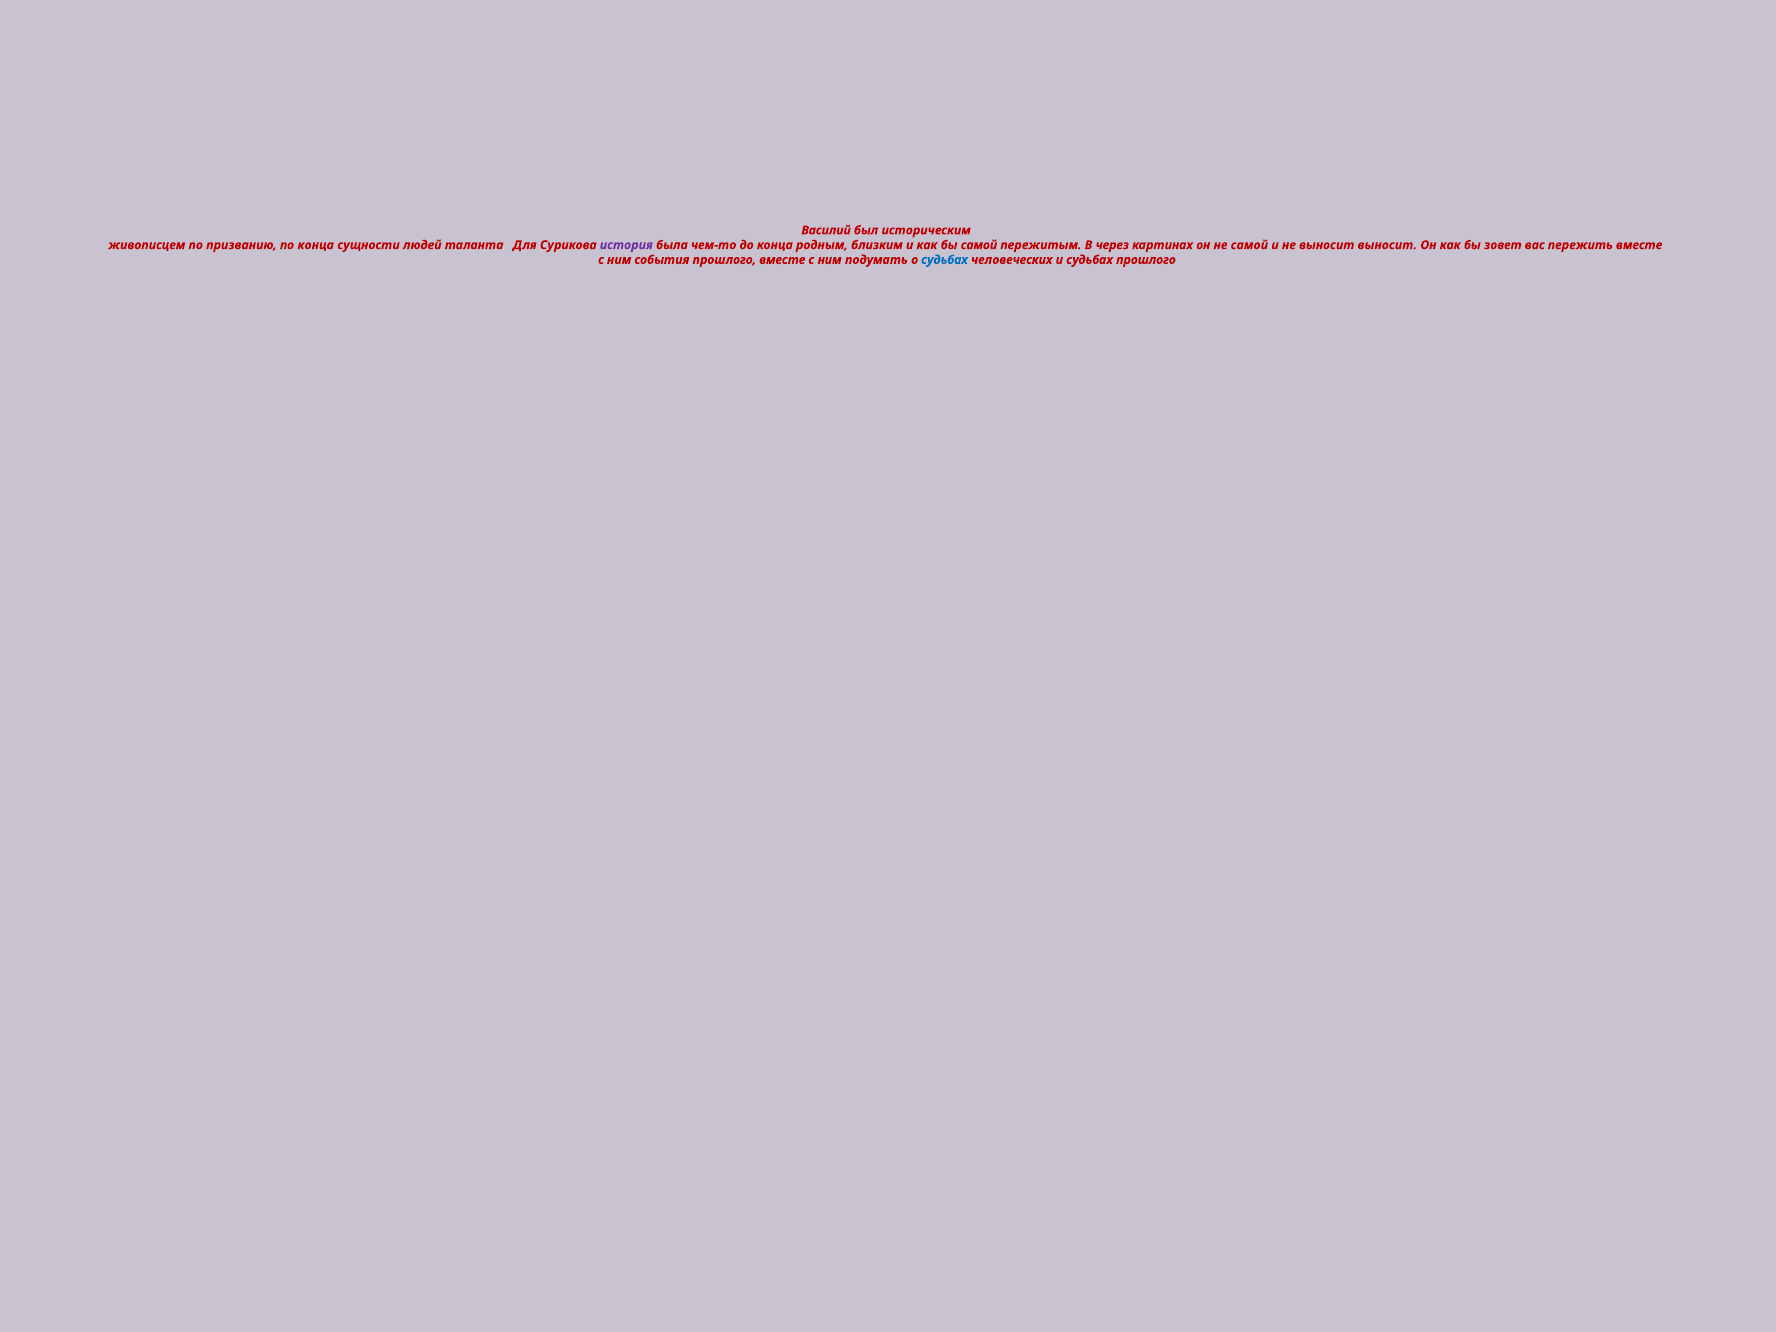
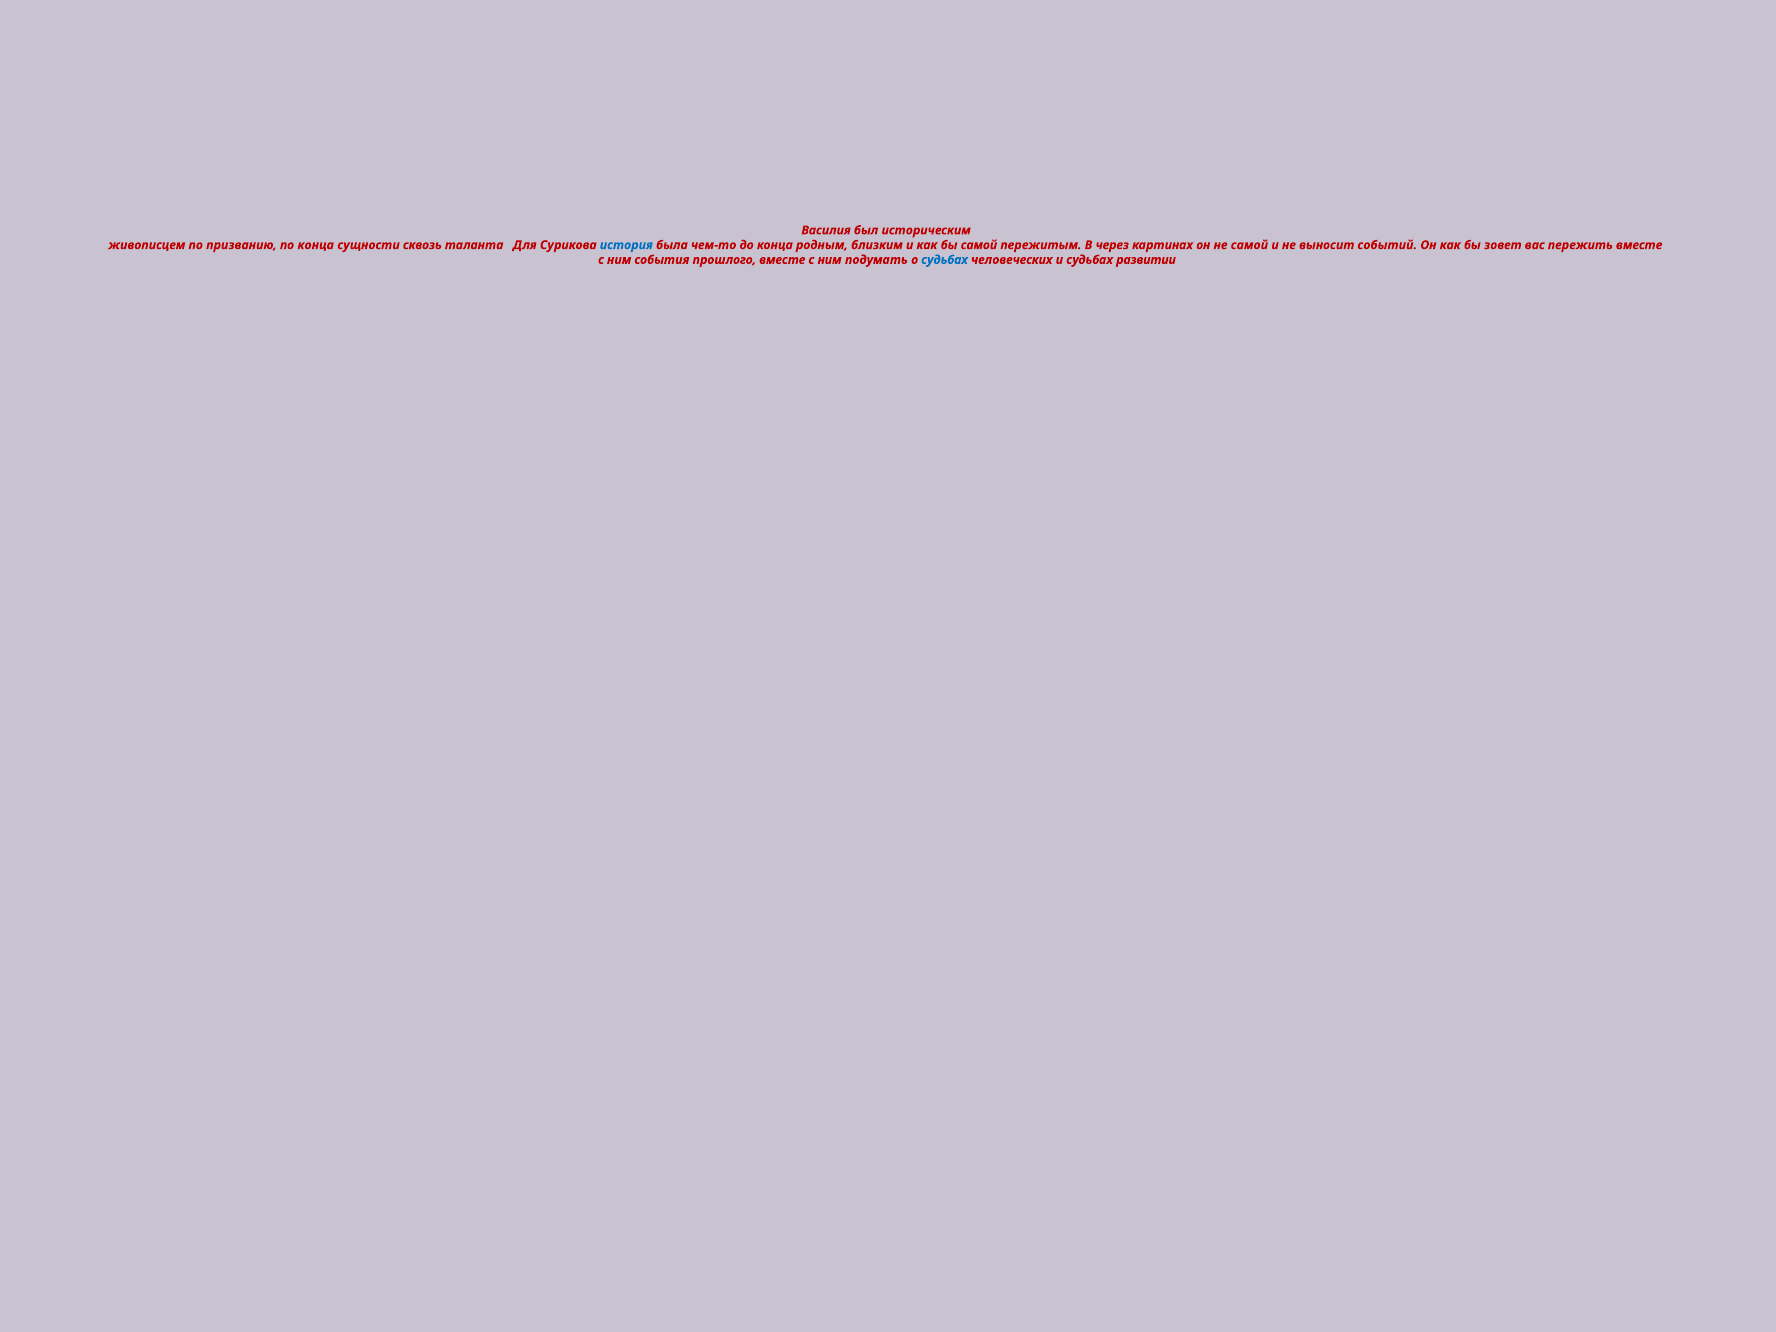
Василий: Василий -> Василия
людей: людей -> сквозь
история colour: purple -> blue
выносит выносит: выносит -> событий
судьбах прошлого: прошлого -> развитии
